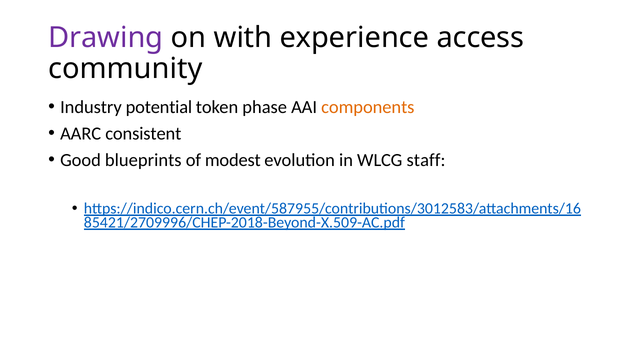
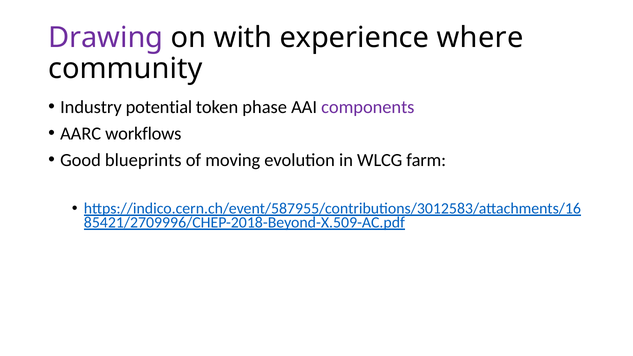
access: access -> where
components colour: orange -> purple
consistent: consistent -> workflows
modest: modest -> moving
staff: staff -> farm
